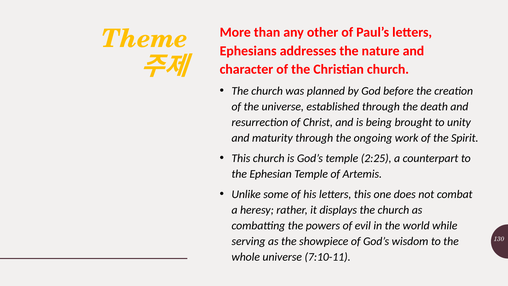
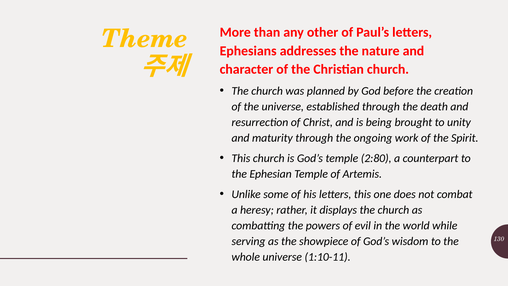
2:25: 2:25 -> 2:80
7:10-11: 7:10-11 -> 1:10-11
